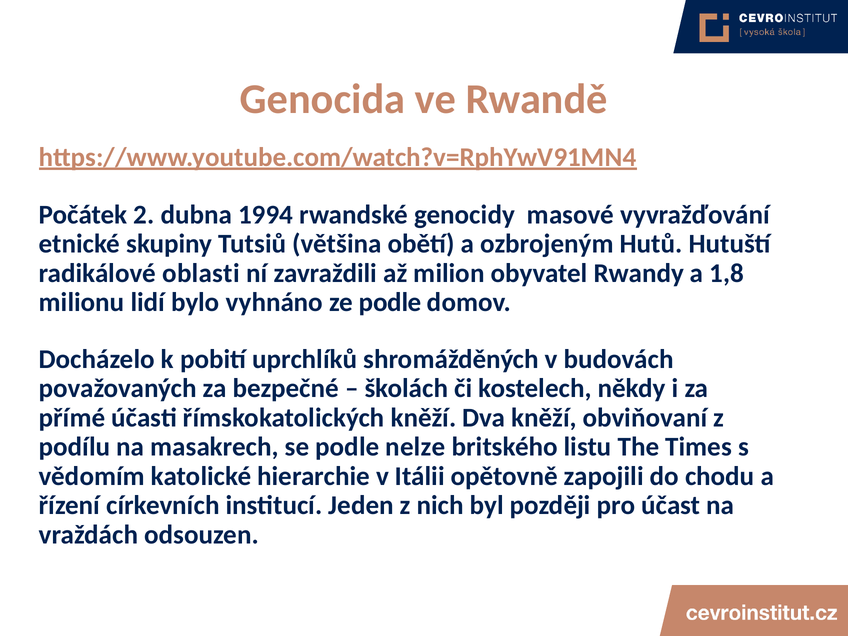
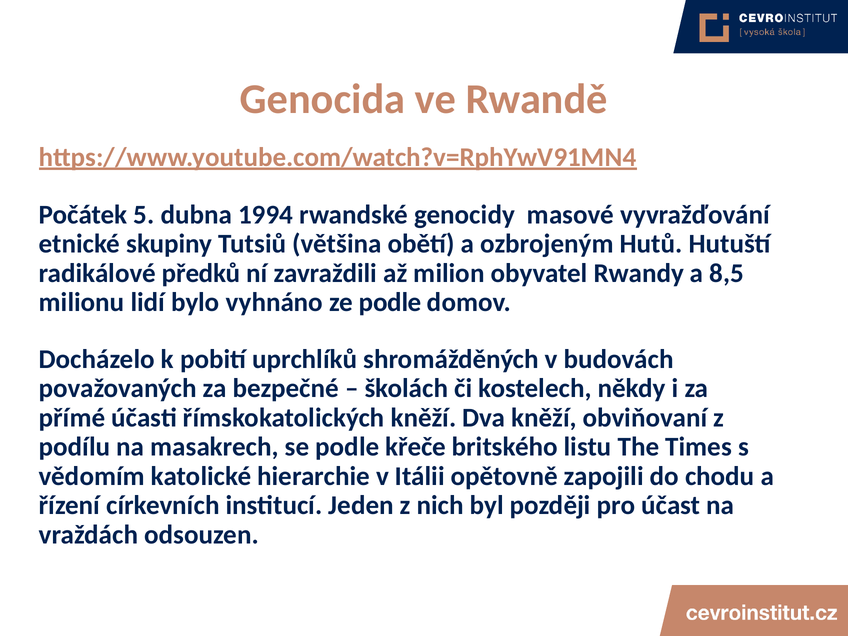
2: 2 -> 5
oblasti: oblasti -> předků
1,8: 1,8 -> 8,5
nelze: nelze -> křeče
